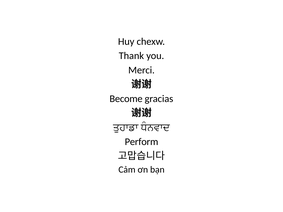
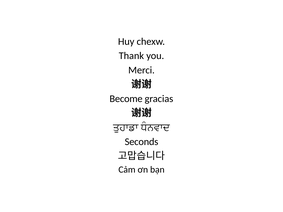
Perform: Perform -> Seconds
